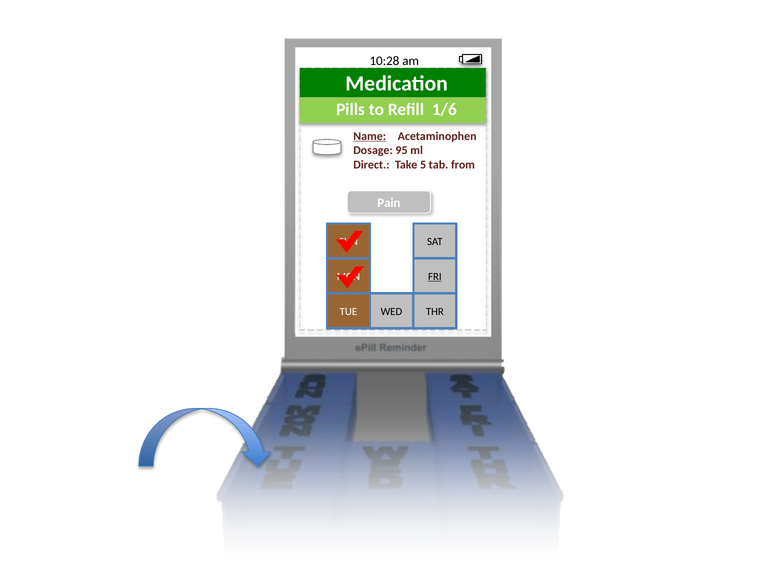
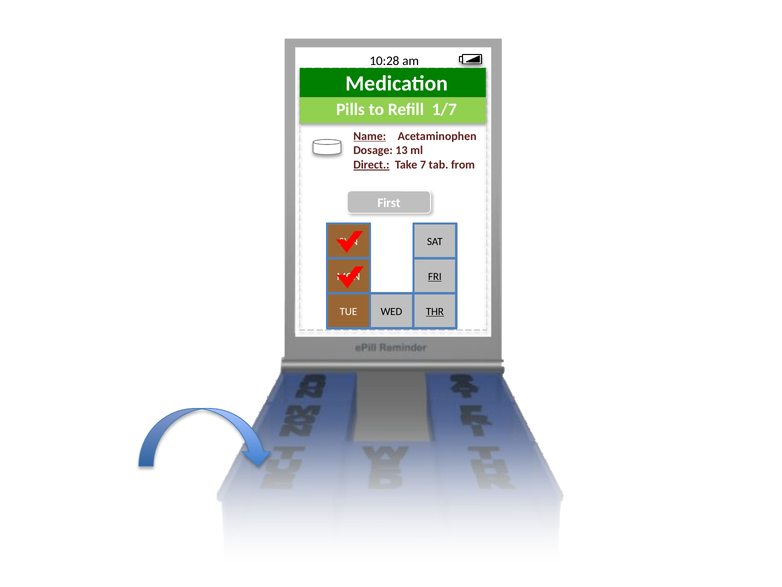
1/6: 1/6 -> 1/7
95: 95 -> 13
Direct underline: none -> present
5: 5 -> 7
Pain: Pain -> First
THR underline: none -> present
